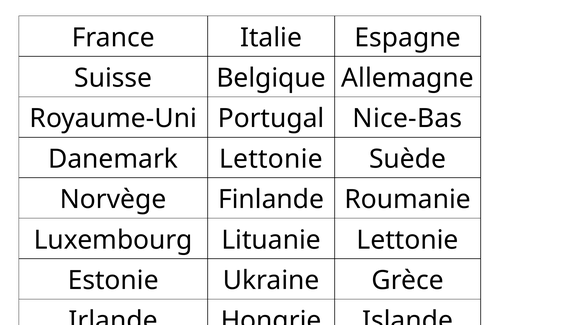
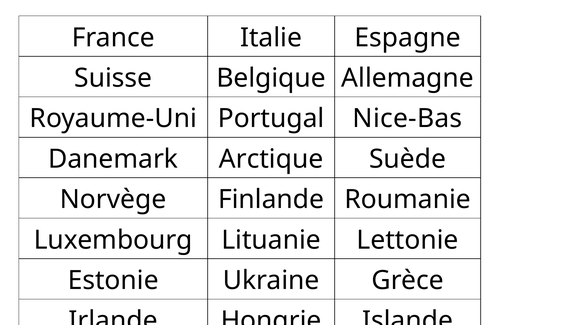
Danemark Lettonie: Lettonie -> Arctique
